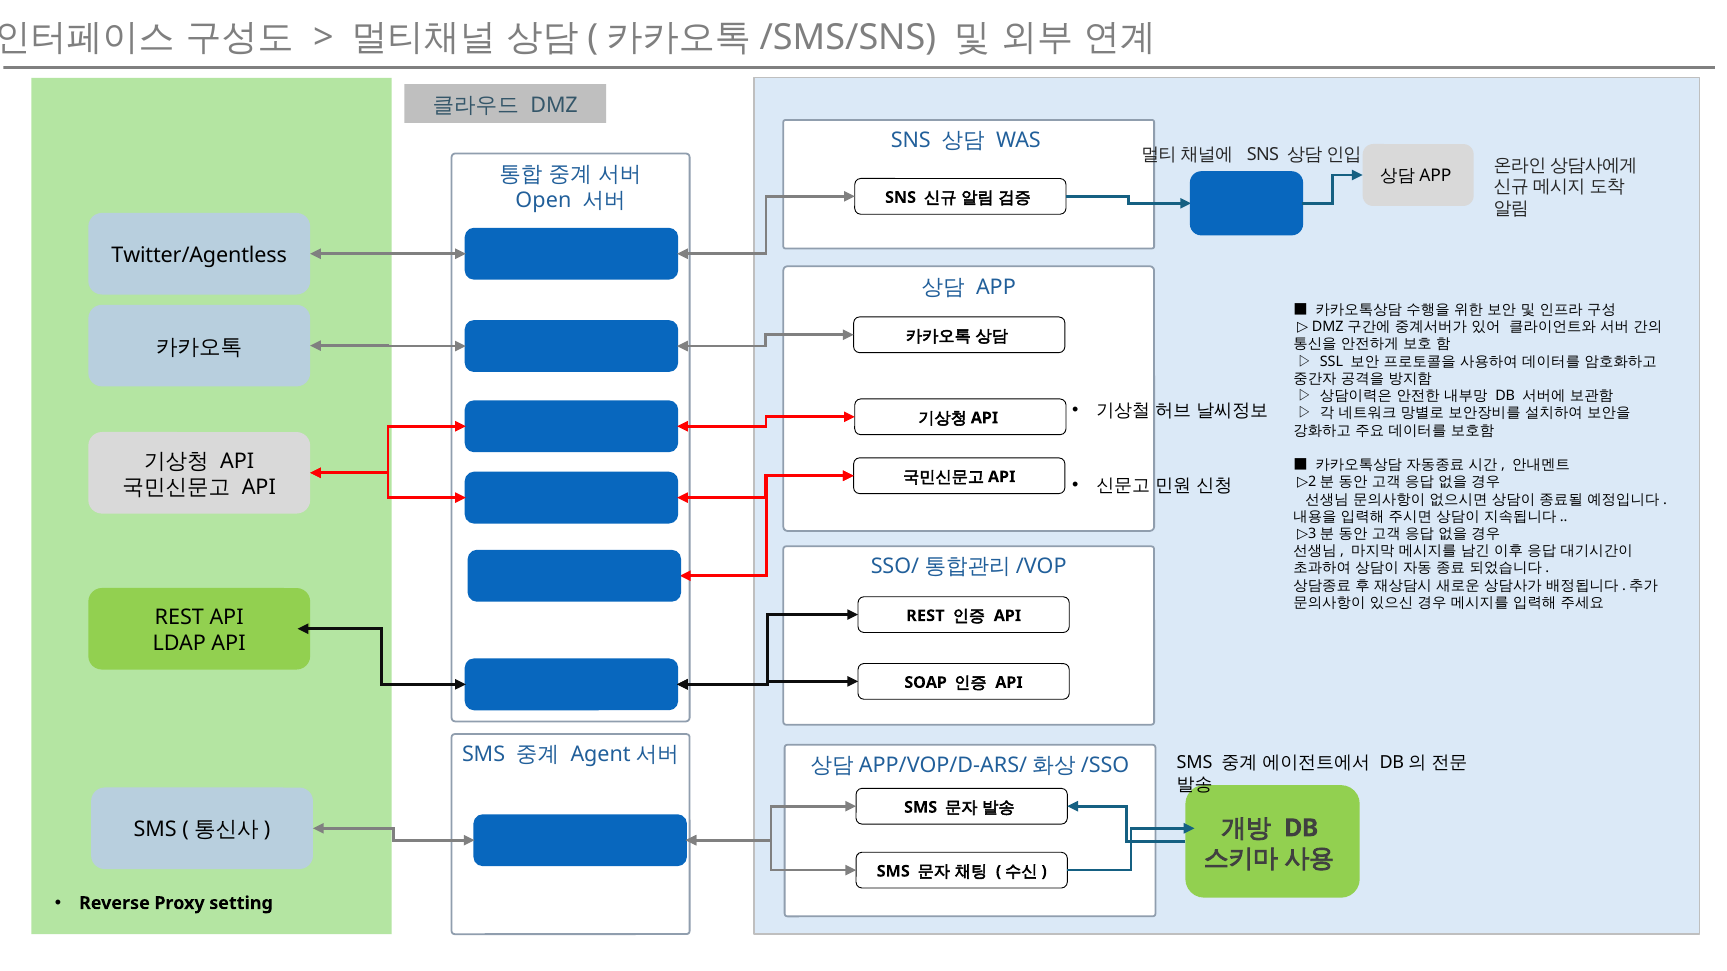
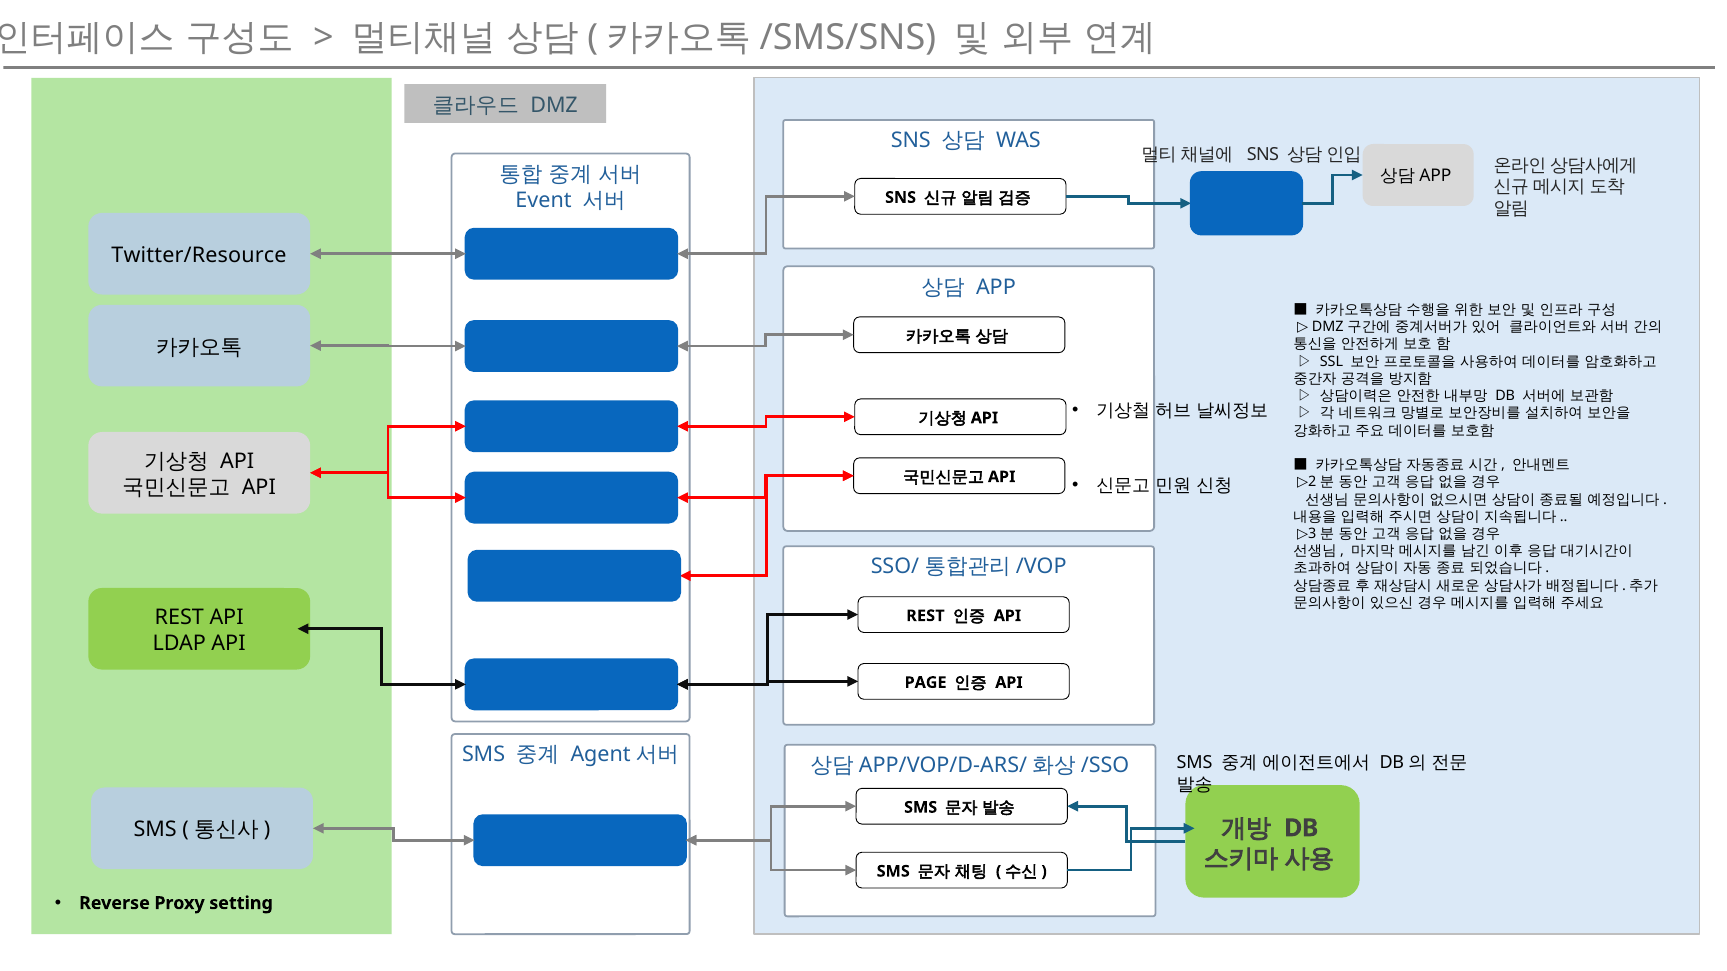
Open: Open -> Event
Twitter/Agentless: Twitter/Agentless -> Twitter/Resource
SOAP: SOAP -> PAGE
